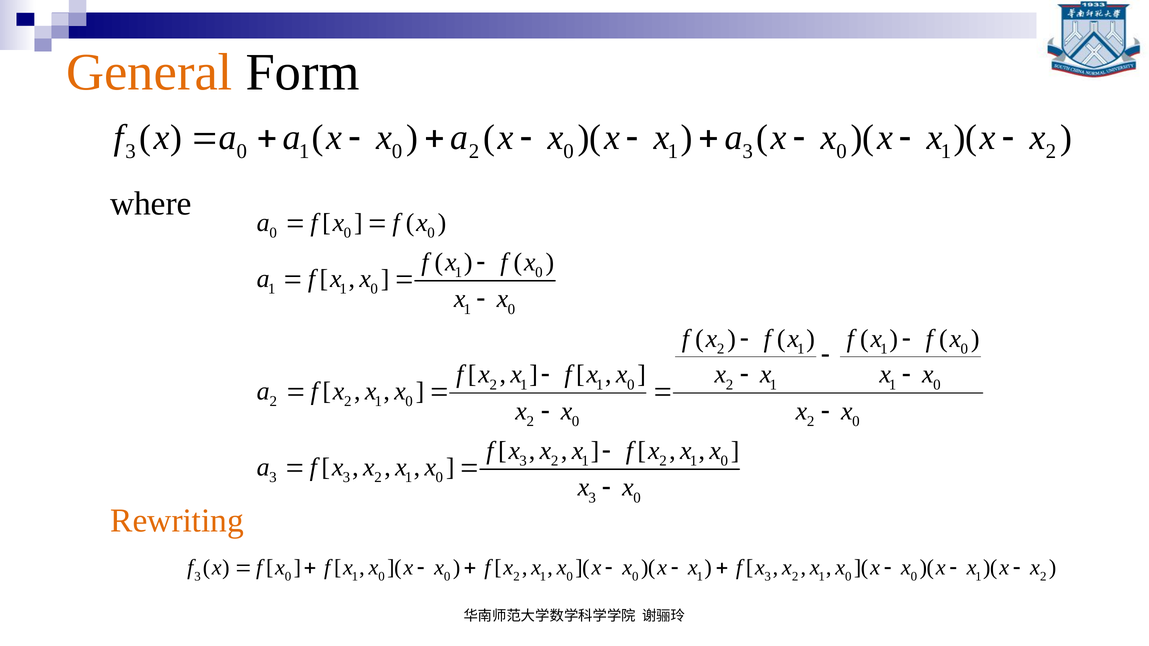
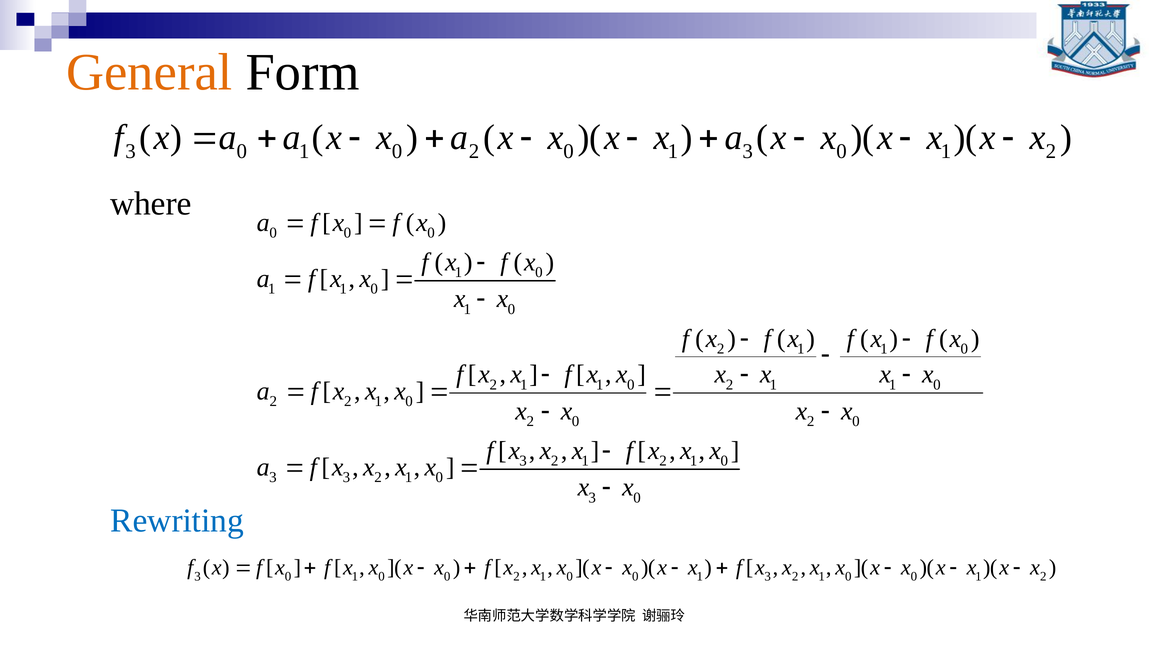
Rewriting colour: orange -> blue
